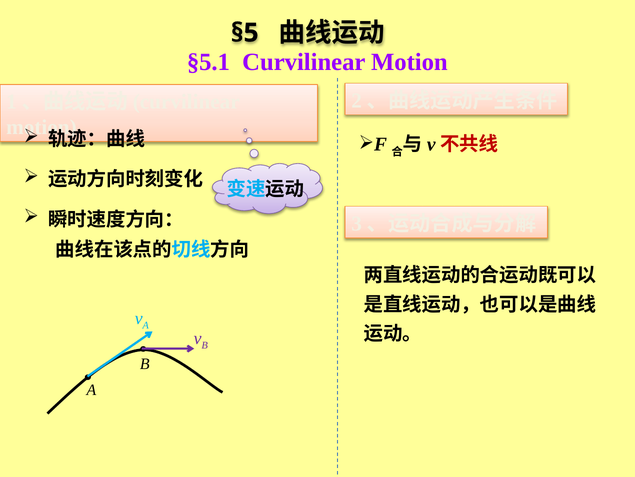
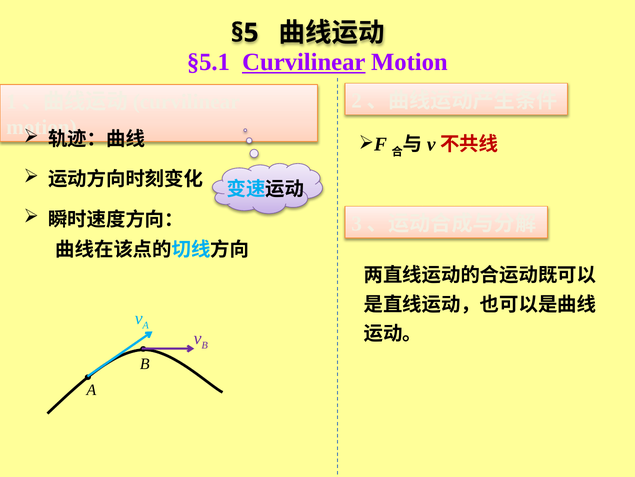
Curvilinear underline: none -> present
